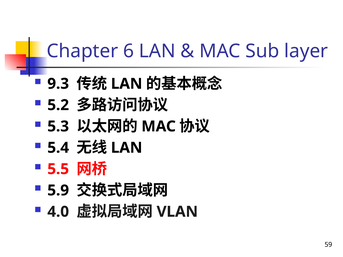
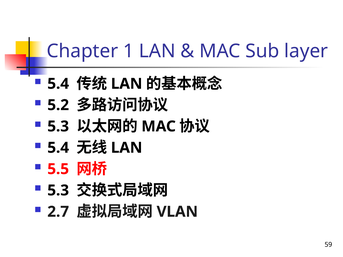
6: 6 -> 1
9.3 at (58, 84): 9.3 -> 5.4
5.9 at (58, 191): 5.9 -> 5.3
4.0: 4.0 -> 2.7
